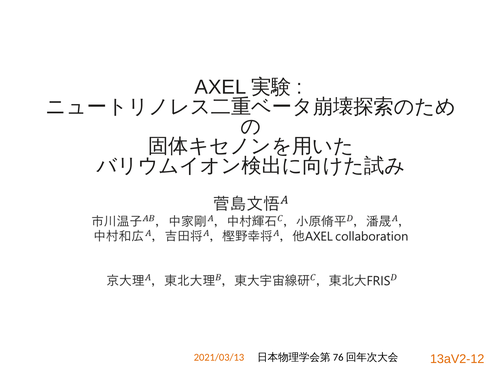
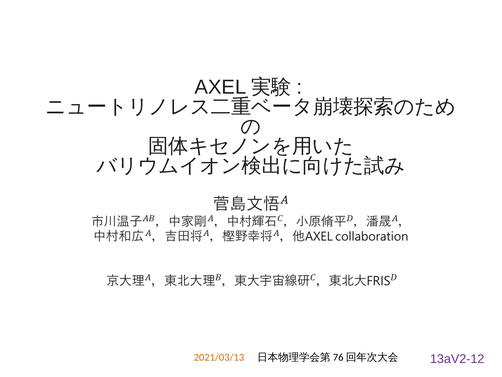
13aV2-12 colour: orange -> purple
